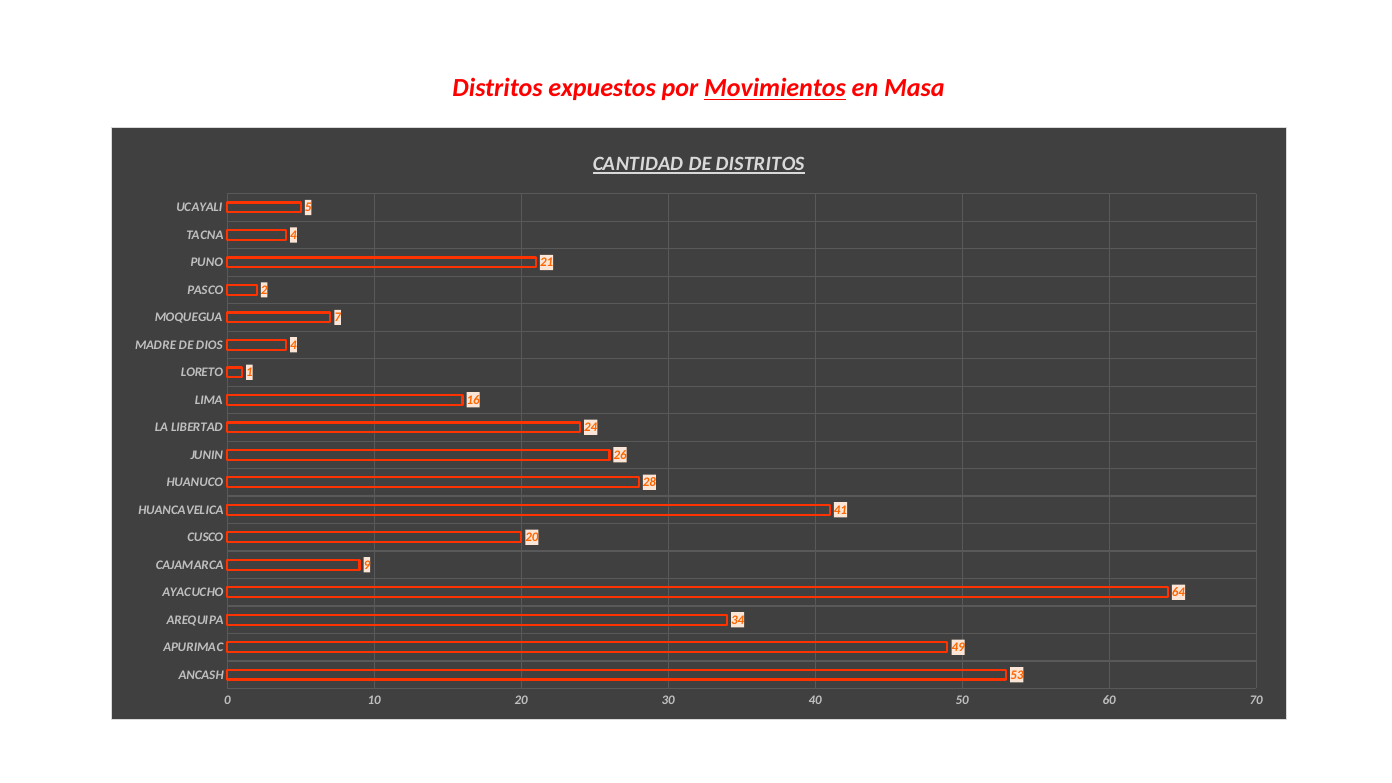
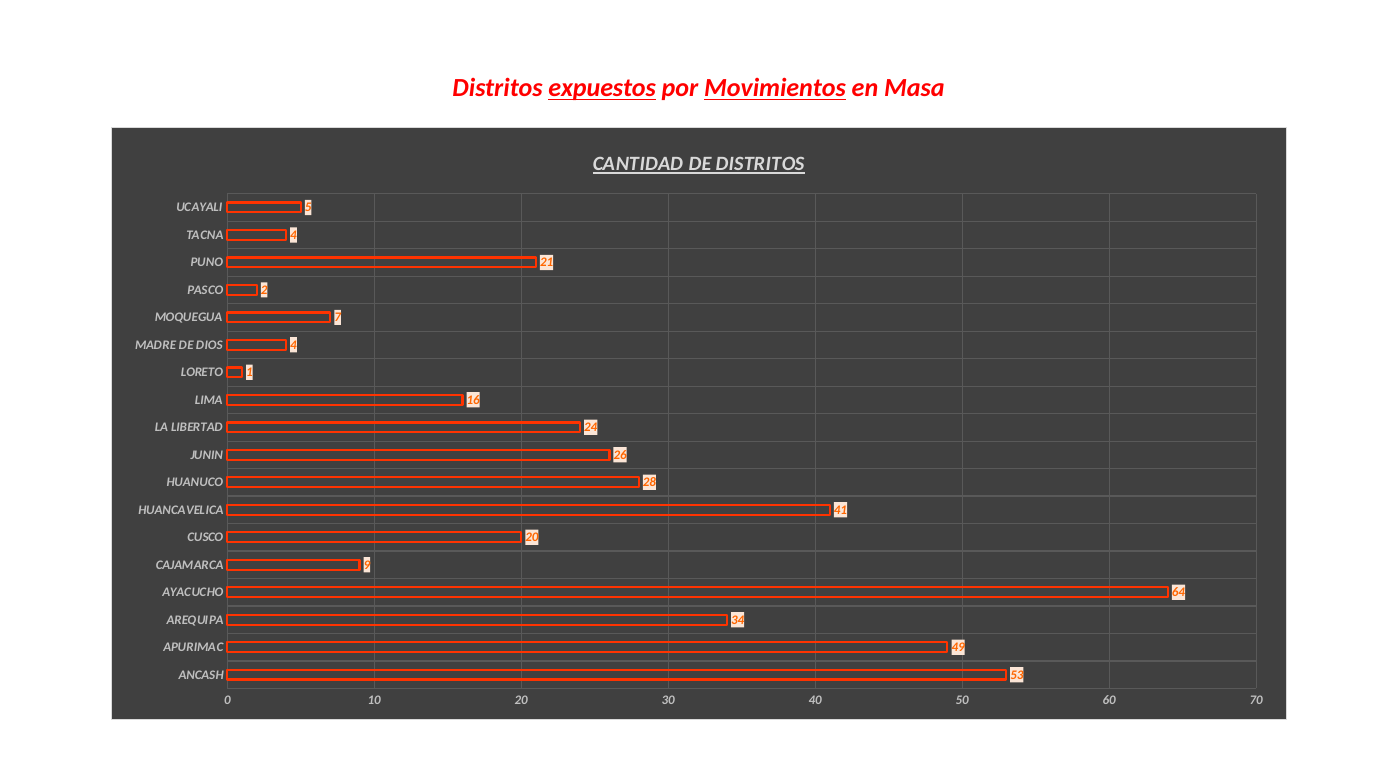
expuestos underline: none -> present
